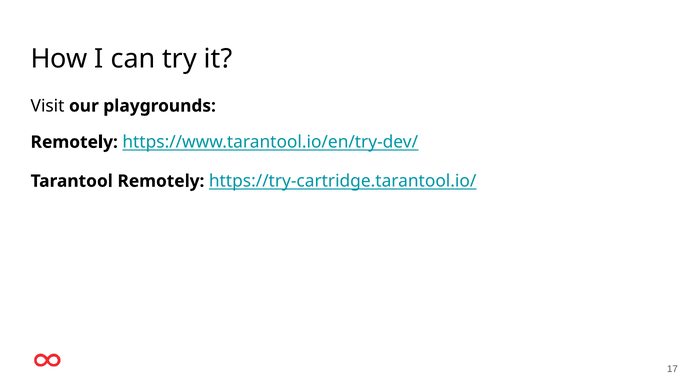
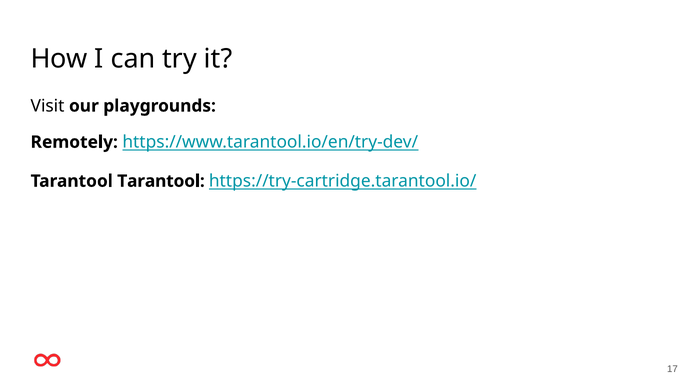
Tarantool Remotely: Remotely -> Tarantool
